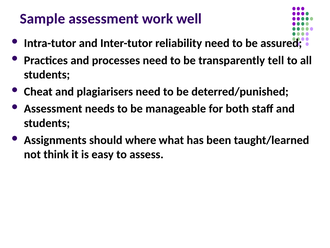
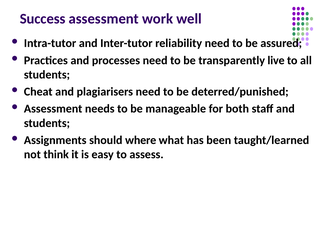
Sample: Sample -> Success
tell: tell -> live
